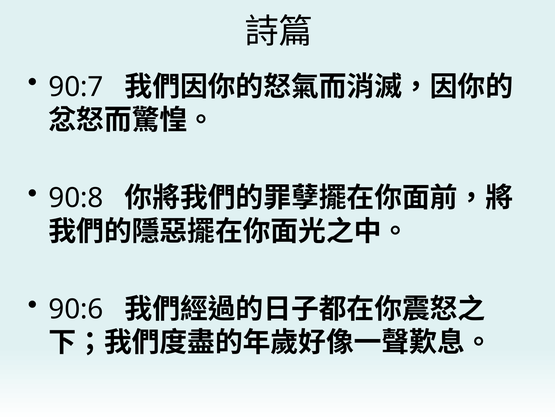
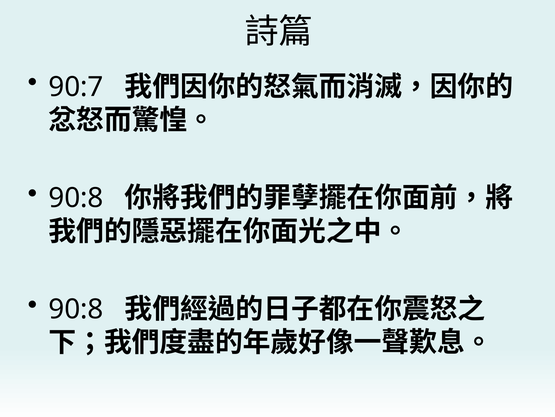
90:6 at (76, 309): 90:6 -> 90:8
